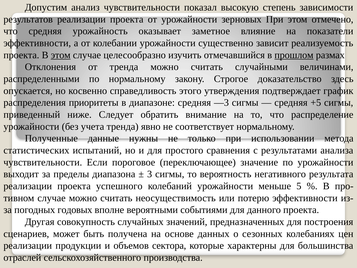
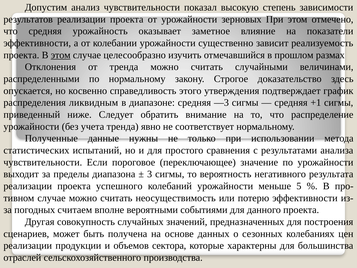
прошлом underline: present -> none
приоритеты: приоритеты -> ликвидным
+5: +5 -> +1
годовых: годовых -> считаем
